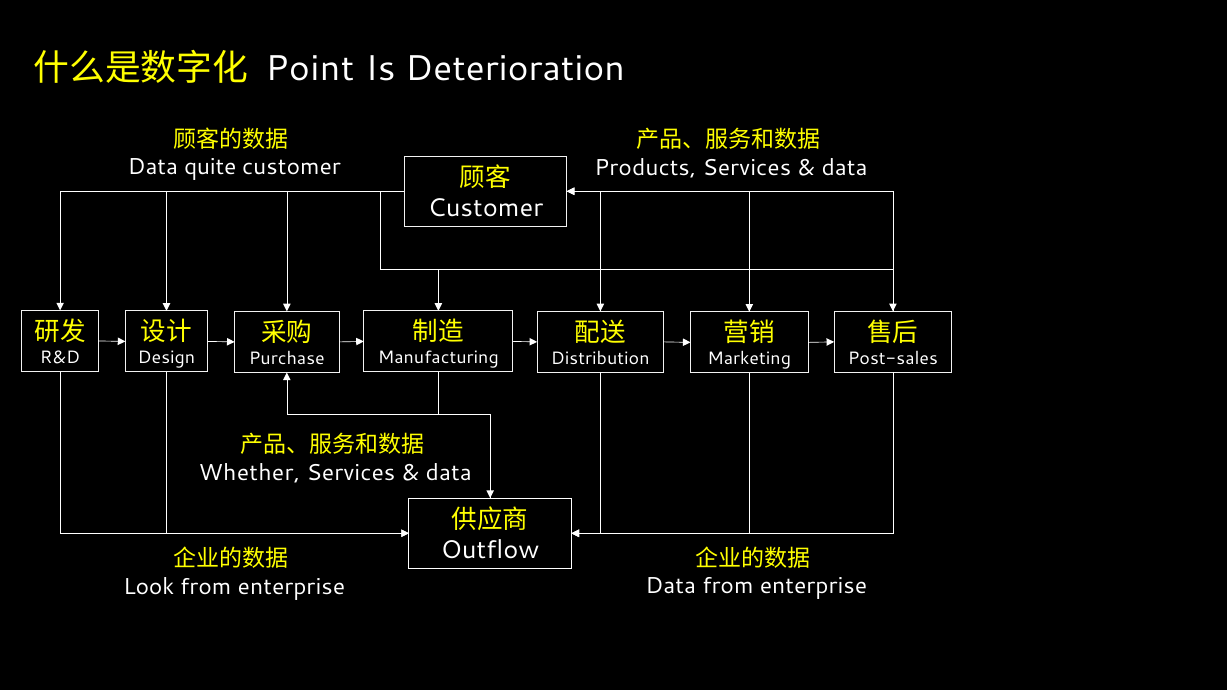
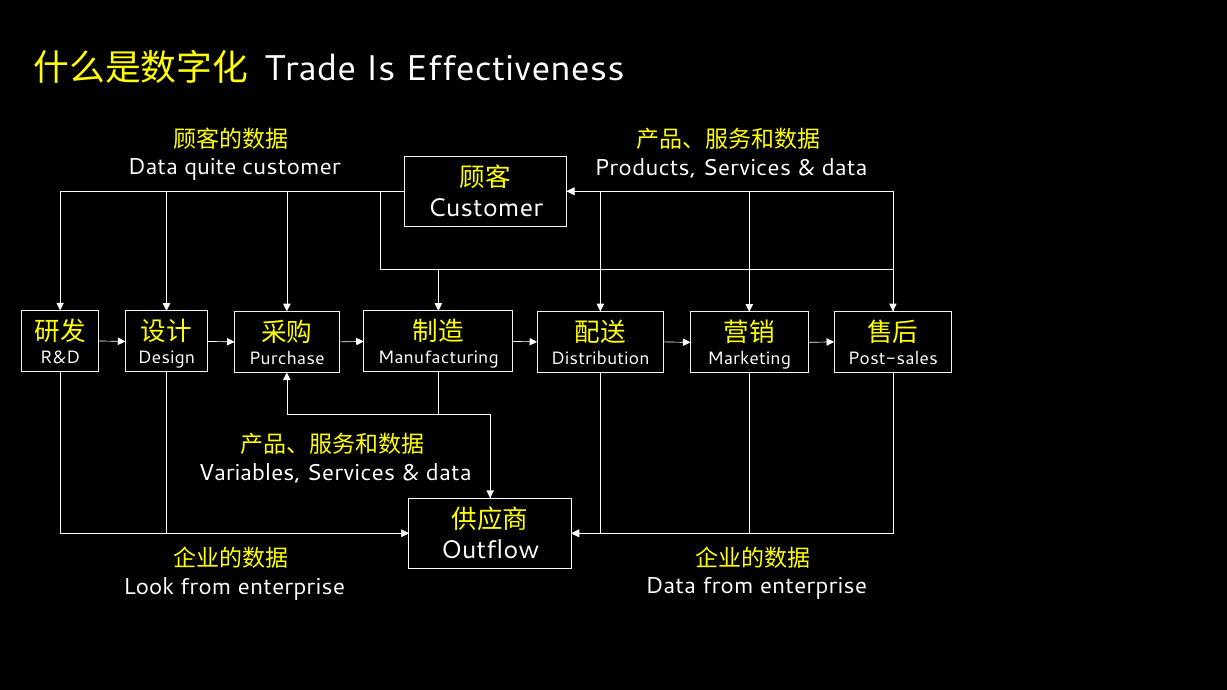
Point: Point -> Trade
Deterioration: Deterioration -> Effectiveness
Whether: Whether -> Variables
